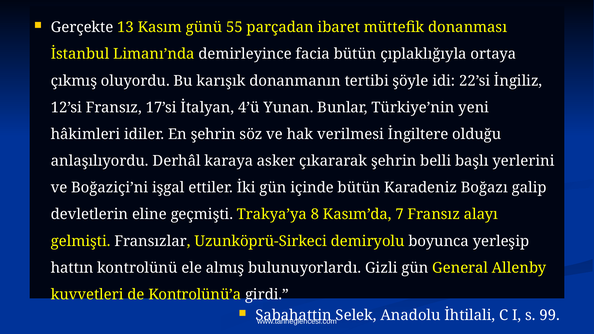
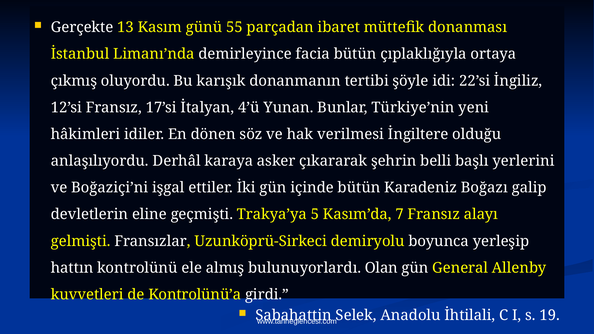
En şehrin: şehrin -> dönen
8: 8 -> 5
Gizli: Gizli -> Olan
99: 99 -> 19
